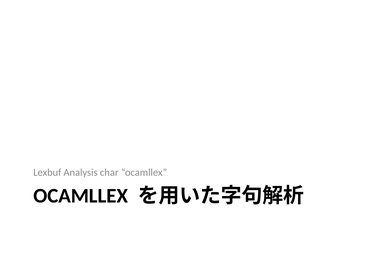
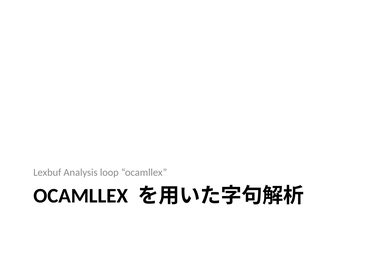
char: char -> loop
